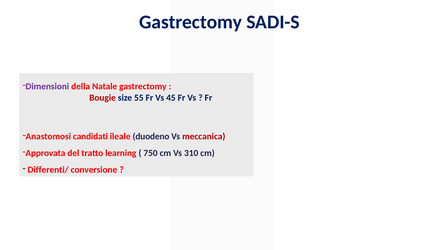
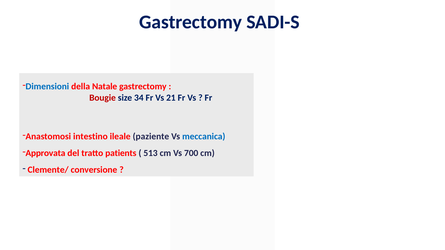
Dimensioni colour: purple -> blue
55: 55 -> 34
45: 45 -> 21
candidati: candidati -> intestino
duodeno: duodeno -> paziente
meccanica colour: red -> blue
learning: learning -> patients
750: 750 -> 513
310: 310 -> 700
Differenti/: Differenti/ -> Clemente/
